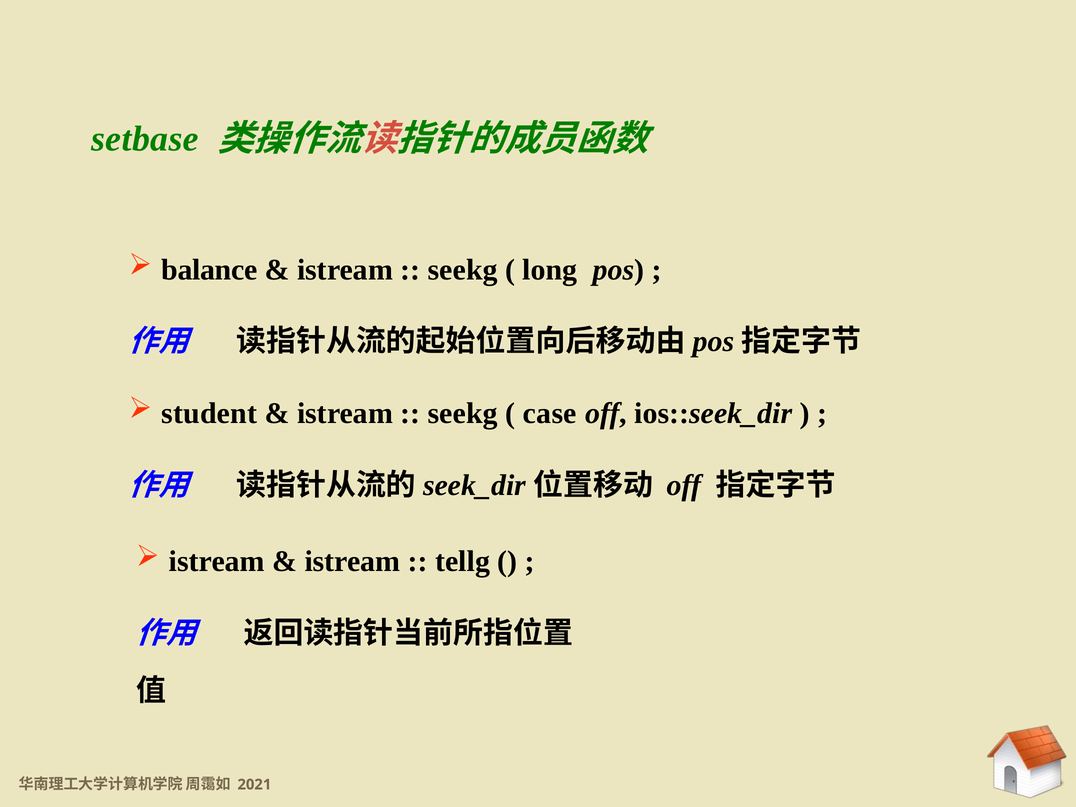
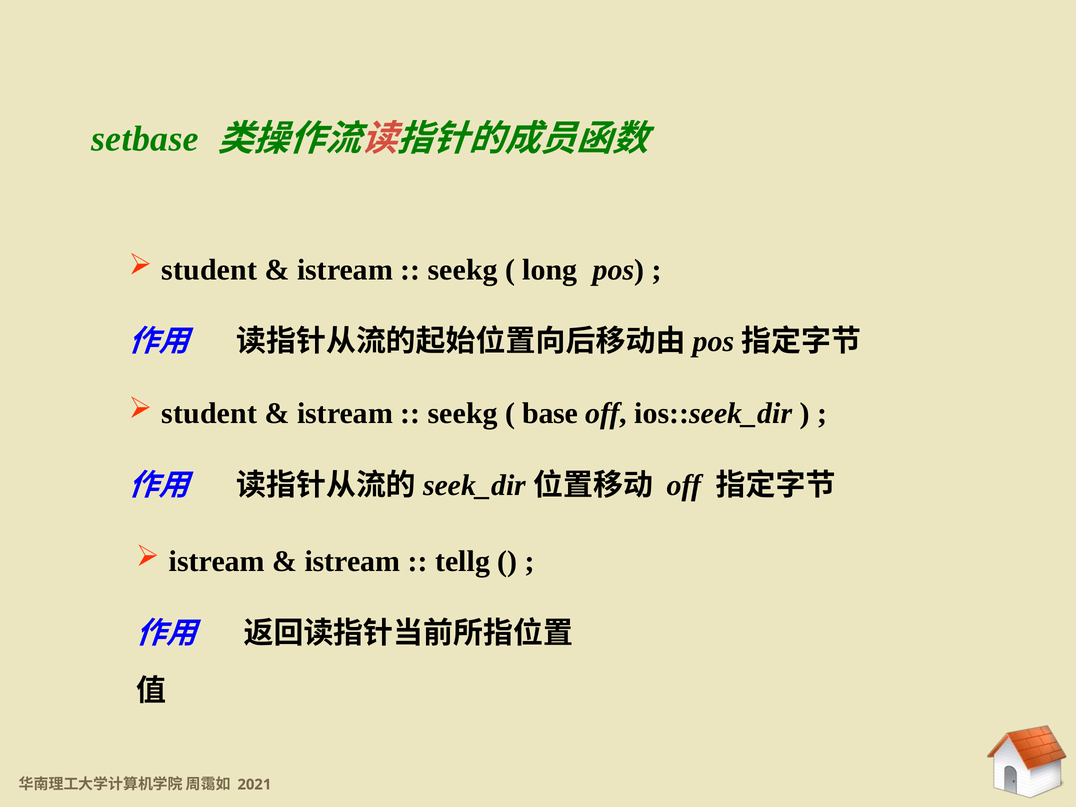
balance at (209, 270): balance -> student
case: case -> base
